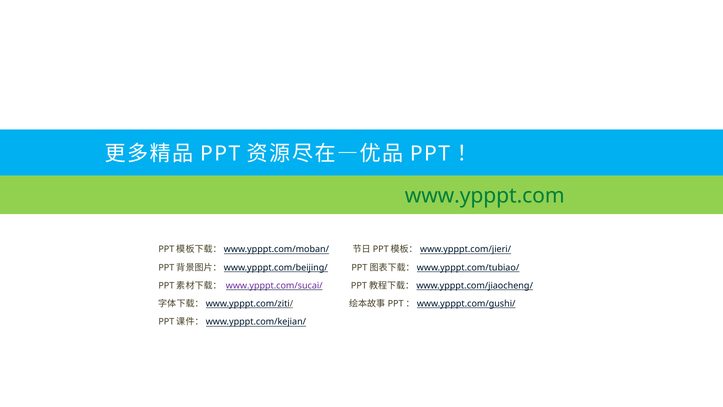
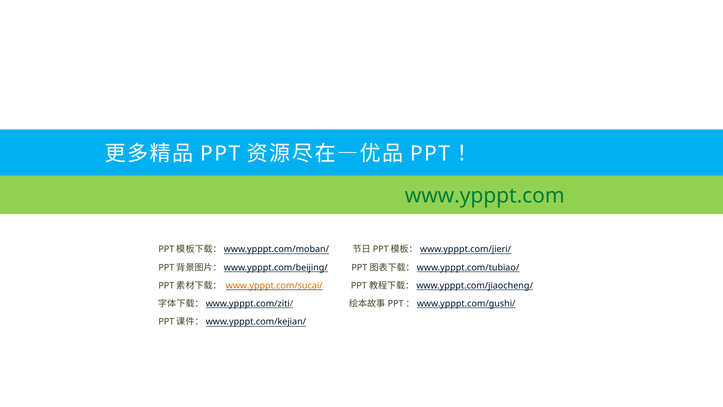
www.ypppt.com/sucai/ colour: purple -> orange
